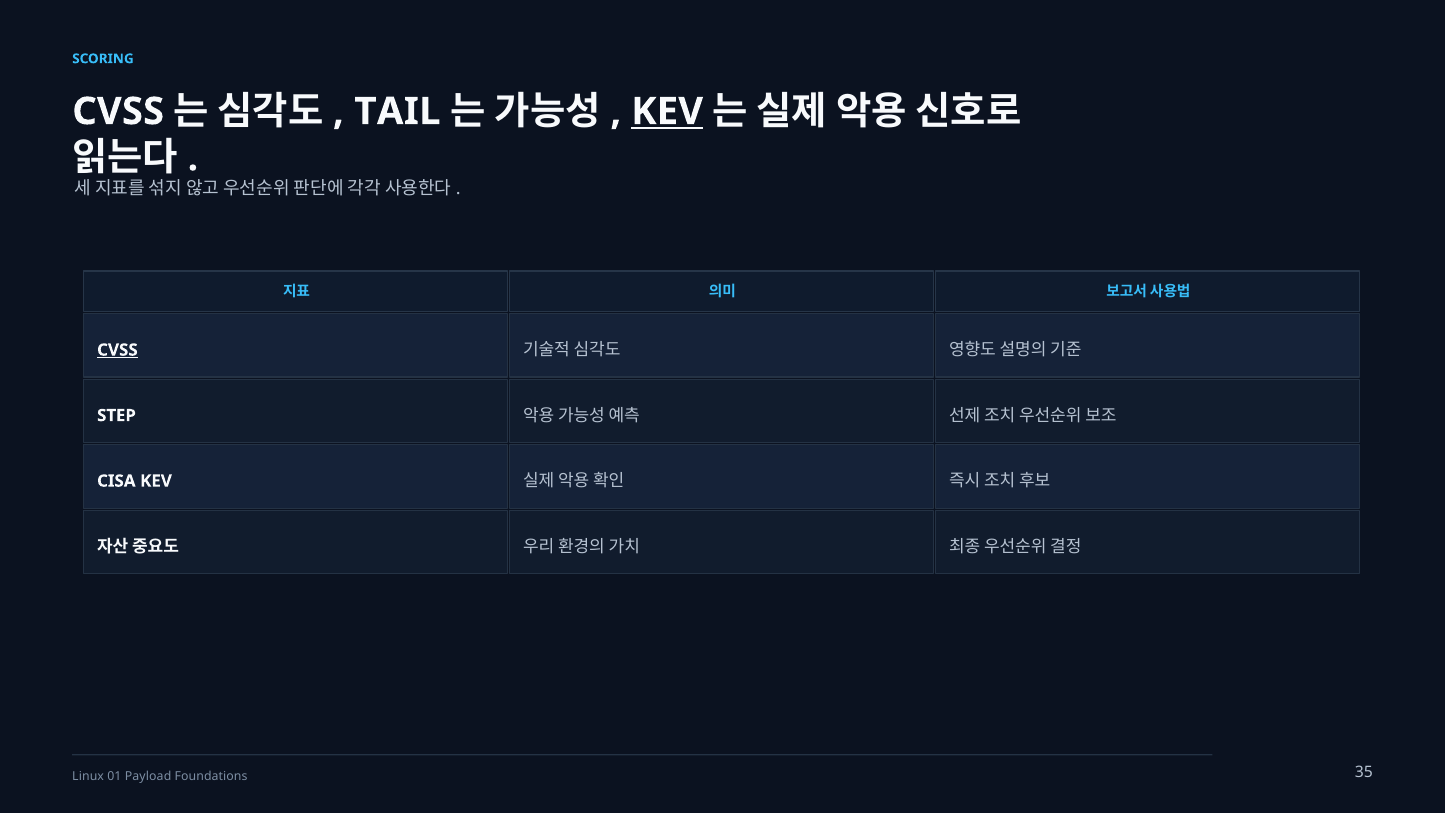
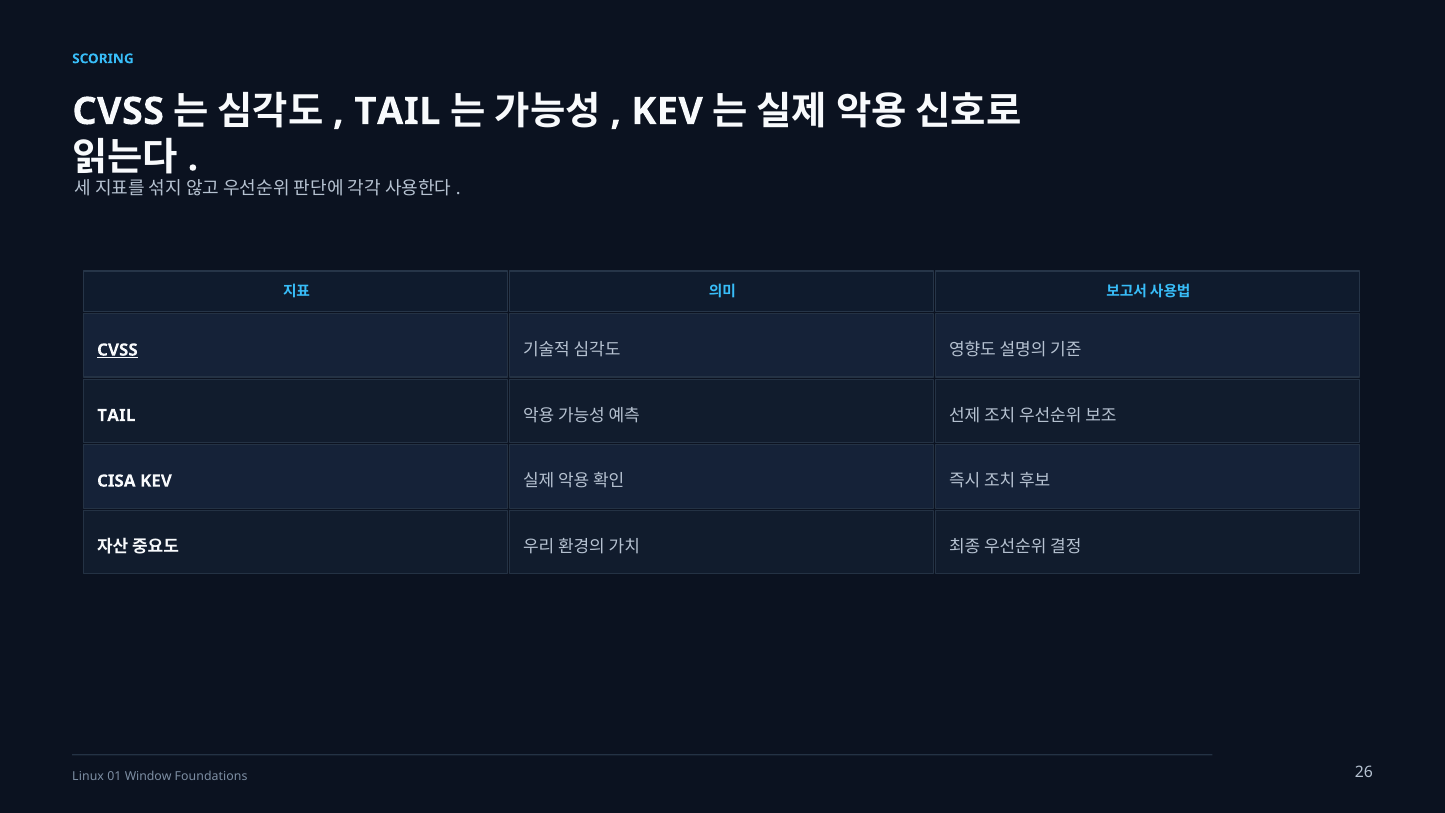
KEV at (667, 111) underline: present -> none
STEP at (116, 415): STEP -> TAIL
Payload: Payload -> Window
35: 35 -> 26
